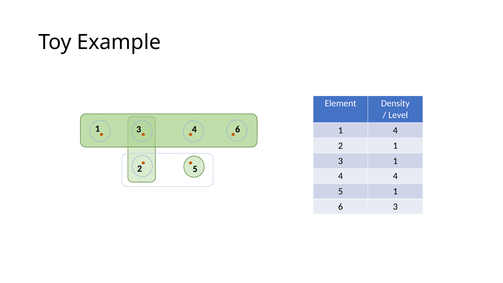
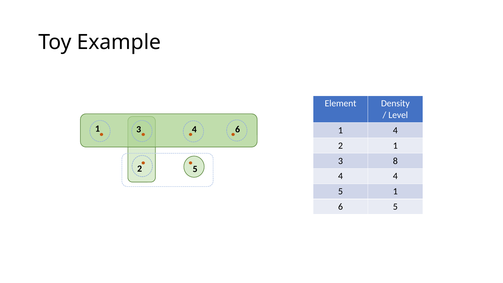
3 1: 1 -> 8
6 3: 3 -> 5
